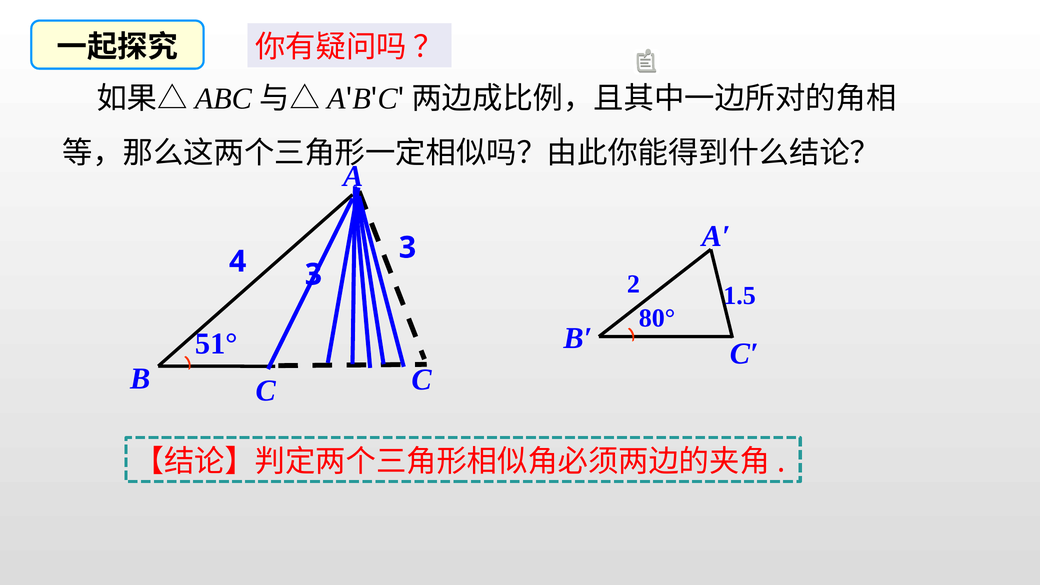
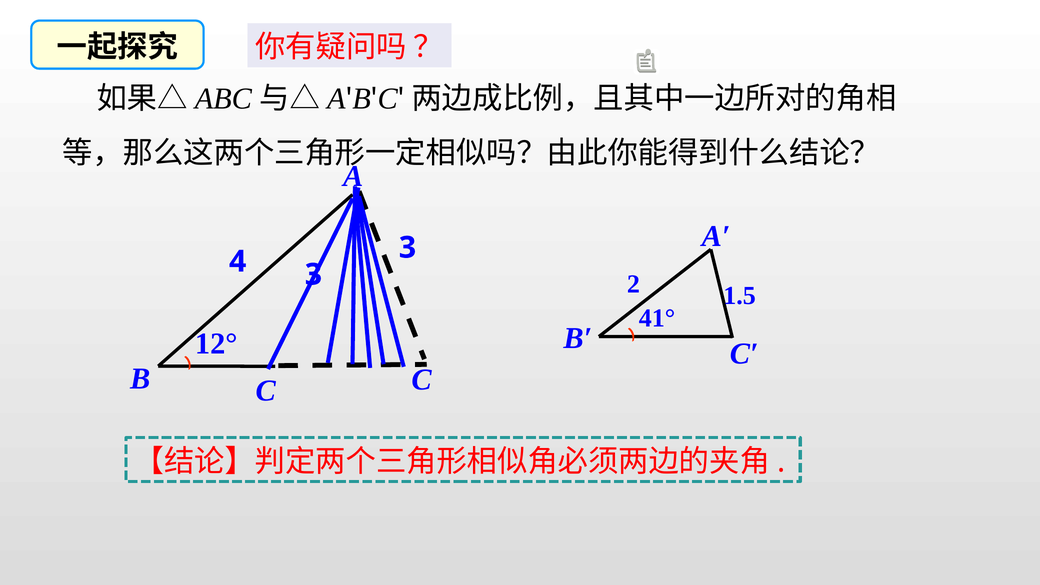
80°: 80° -> 41°
51°: 51° -> 12°
